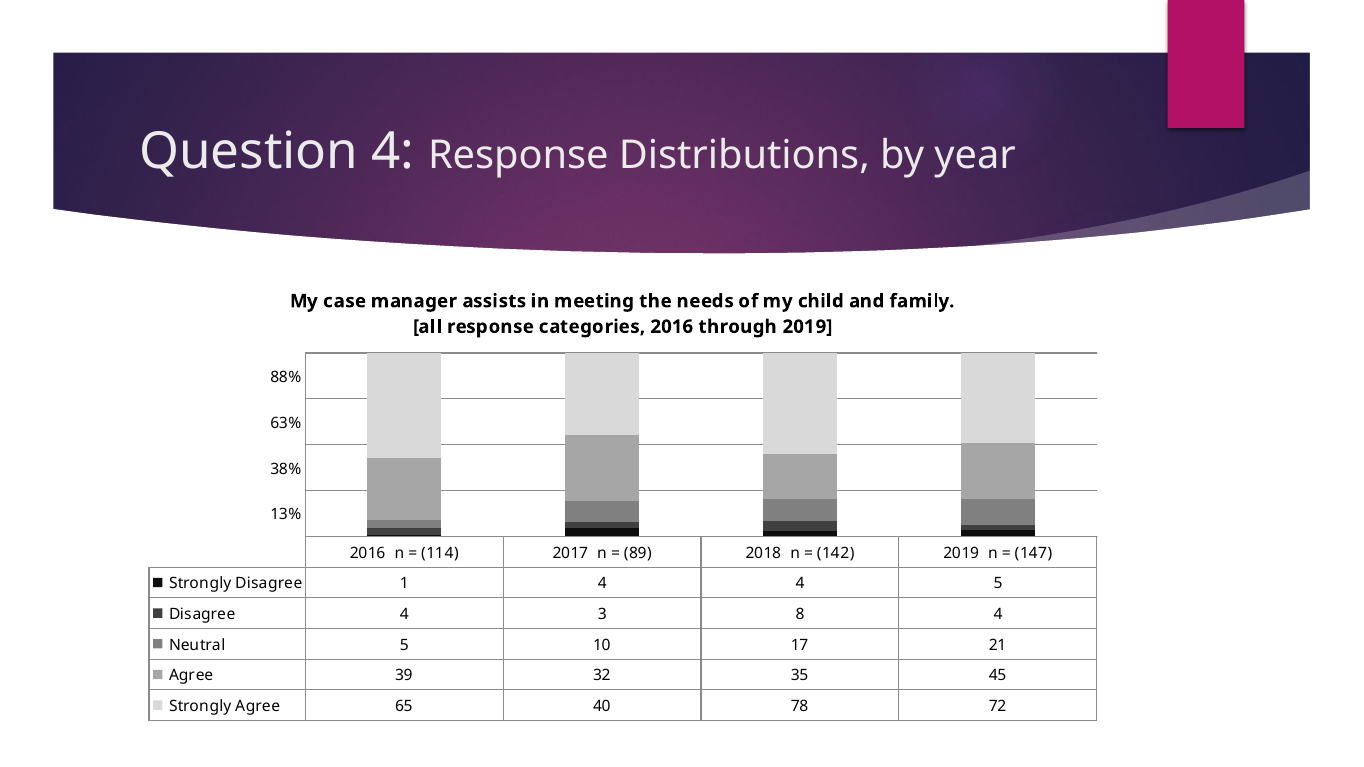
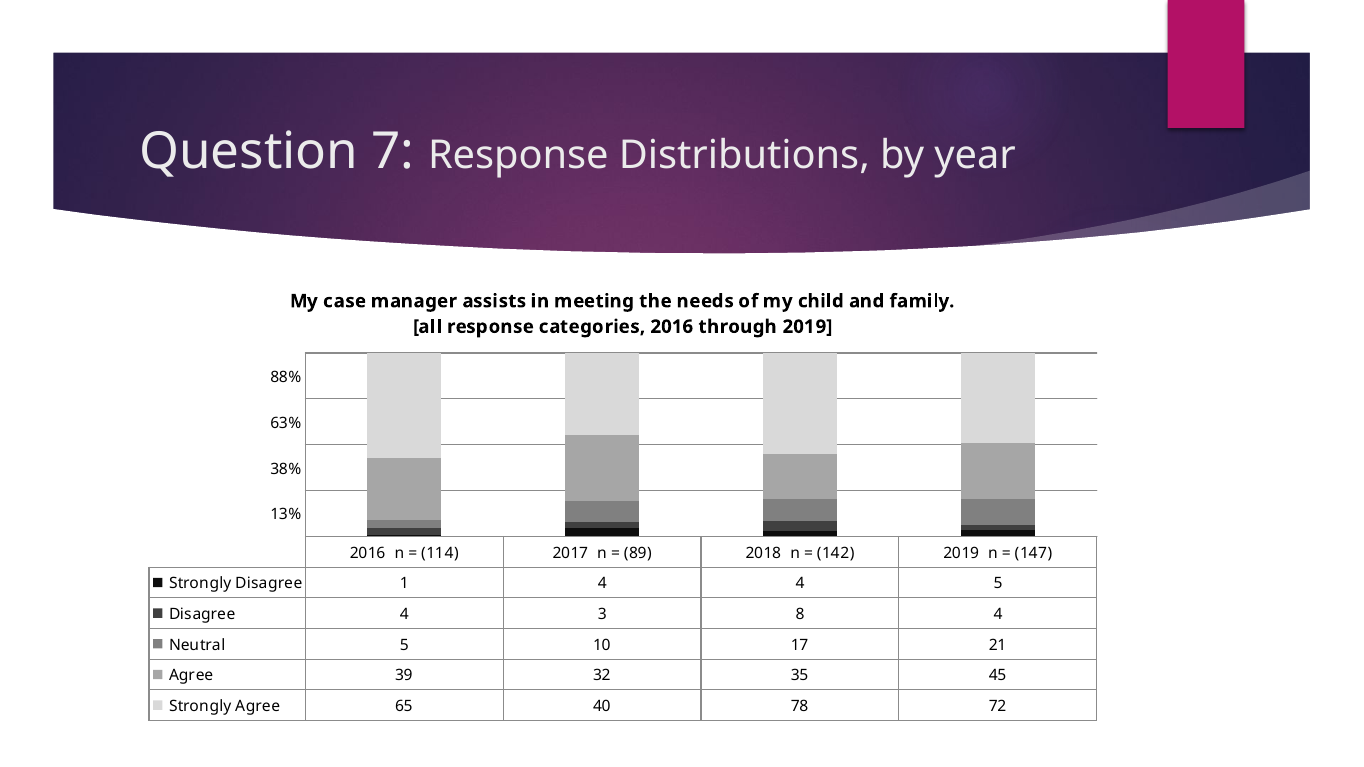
Question 4: 4 -> 7
